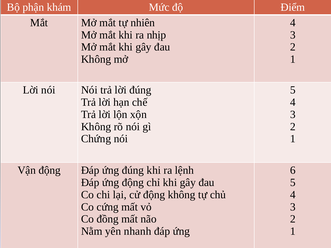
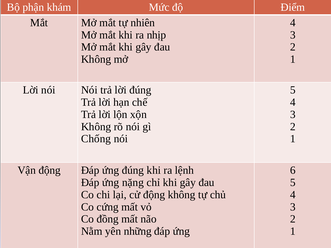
Chứng: Chứng -> Chống
ứng động: động -> nặng
nhanh: nhanh -> những
